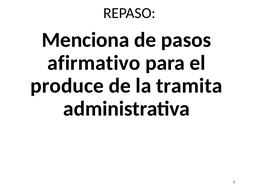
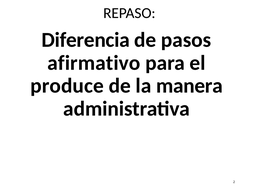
Menciona: Menciona -> Diferencia
tramita: tramita -> manera
